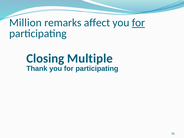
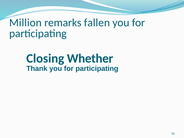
affect: affect -> fallen
for at (138, 23) underline: present -> none
Multiple: Multiple -> Whether
